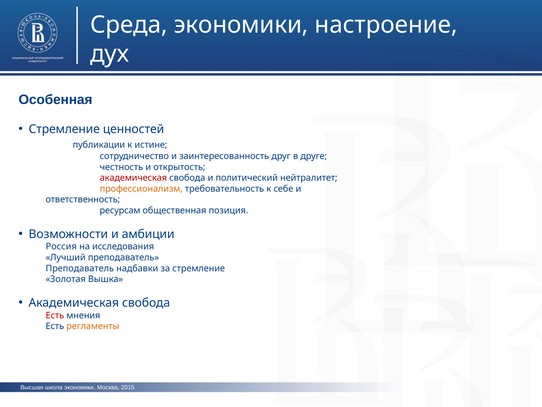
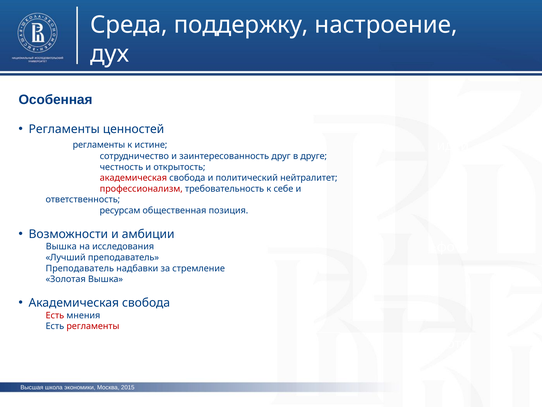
Среда экономики: экономики -> поддержку
Стремление at (64, 129): Стремление -> Регламенты
публикации at (99, 145): публикации -> регламенты
профессионализм colour: orange -> red
Россия at (61, 246): Россия -> Вышка
регламенты at (93, 326) colour: orange -> red
